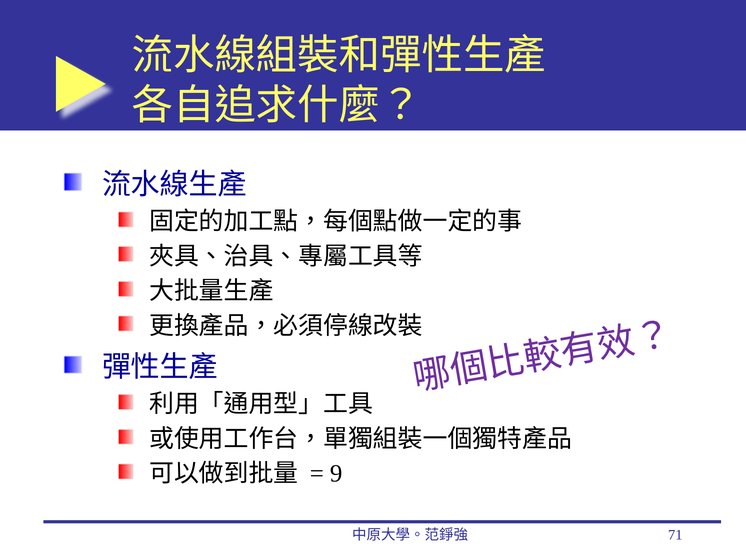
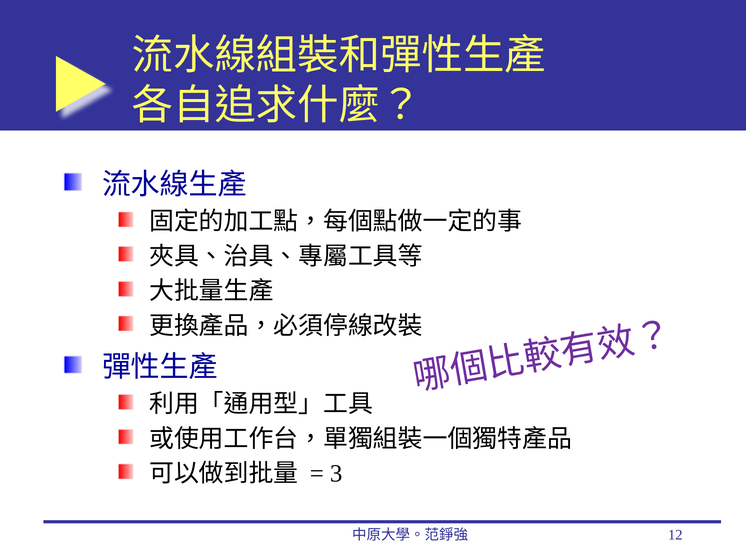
9: 9 -> 3
71: 71 -> 12
